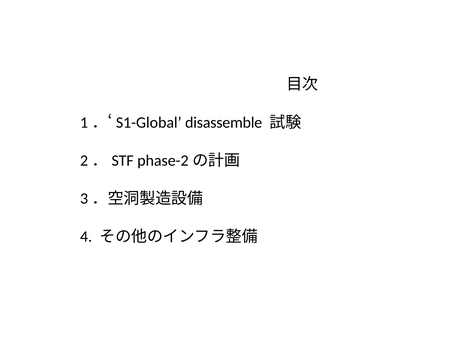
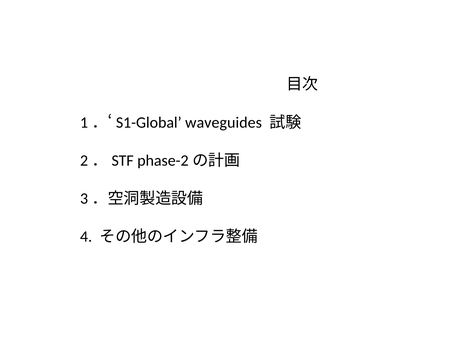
disassemble: disassemble -> waveguides
